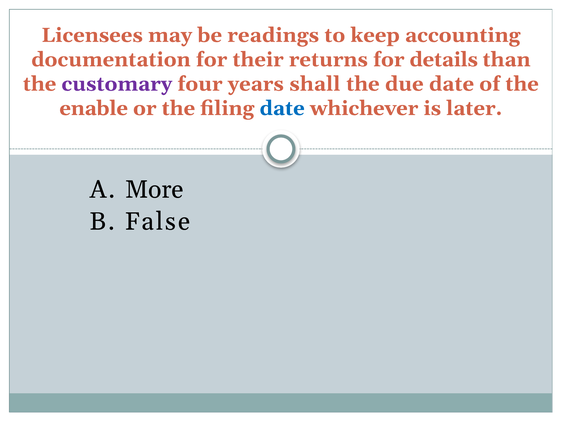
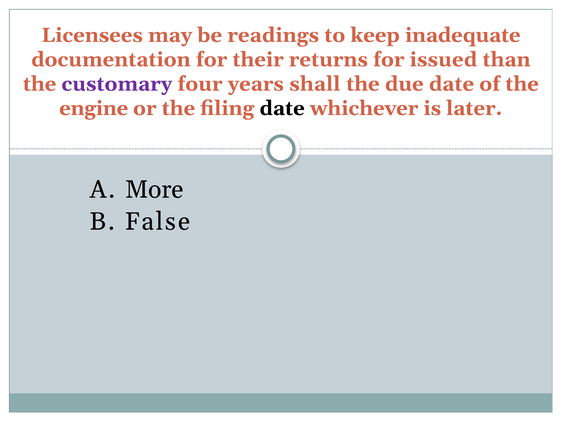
accounting: accounting -> inadequate
details: details -> issued
enable: enable -> engine
date at (282, 108) colour: blue -> black
